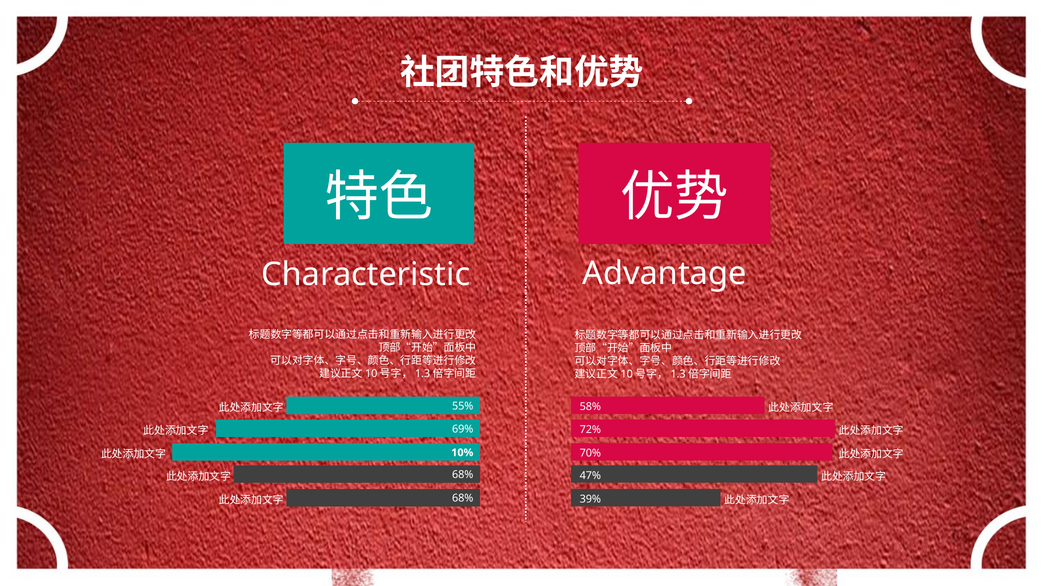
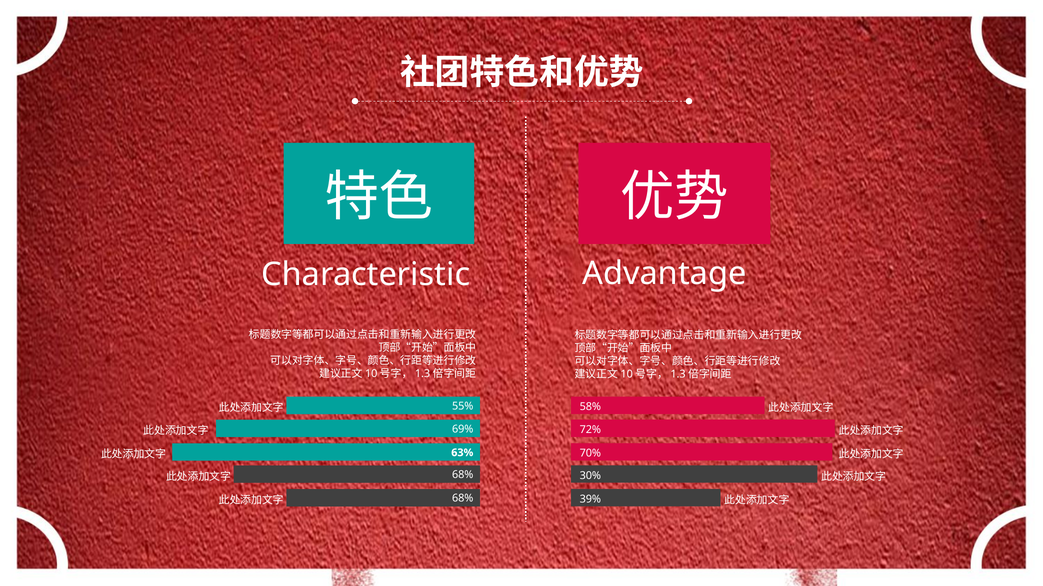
10%: 10% -> 63%
47%: 47% -> 30%
